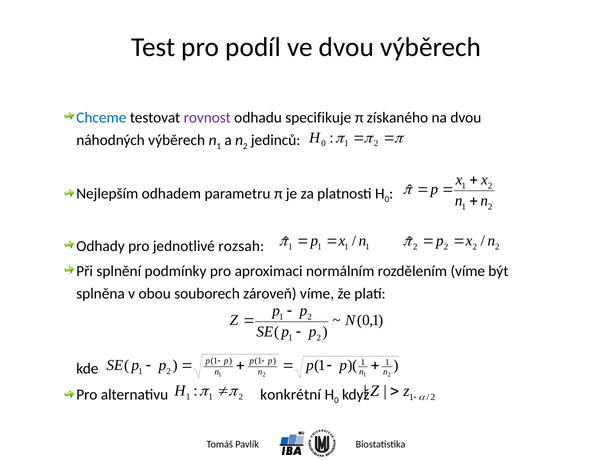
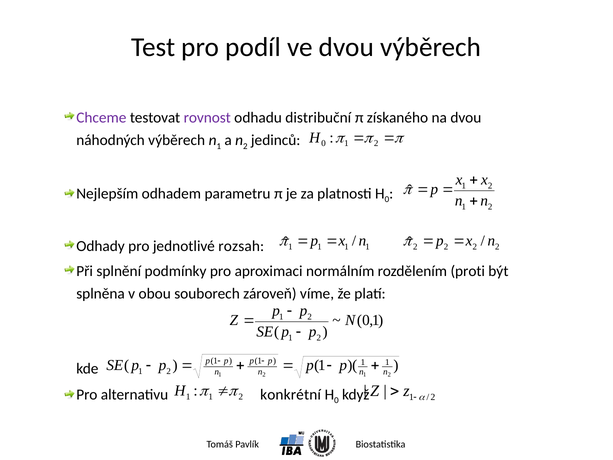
Chceme colour: blue -> purple
specifikuje: specifikuje -> distribuční
rozdělením víme: víme -> proti
